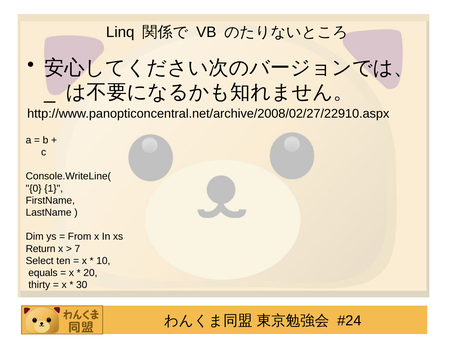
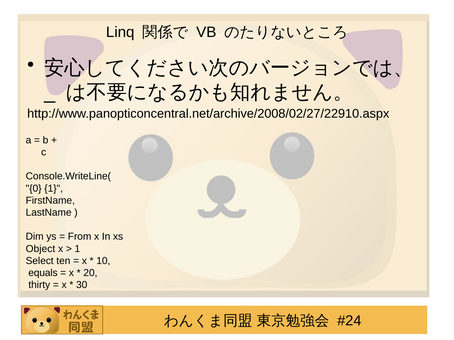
Return: Return -> Object
7 at (77, 249): 7 -> 1
